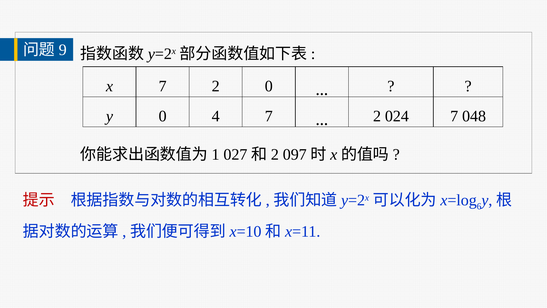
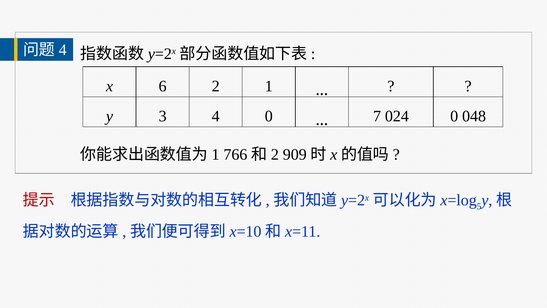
9 at (63, 50): 9 -> 4
x 7: 7 -> 6
2 0: 0 -> 1
y 0: 0 -> 3
4 7: 7 -> 0
2 at (377, 116): 2 -> 7
024 7: 7 -> 0
027: 027 -> 766
097: 097 -> 909
6: 6 -> 5
